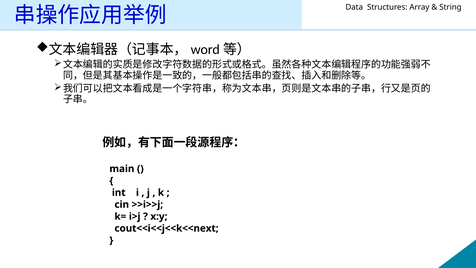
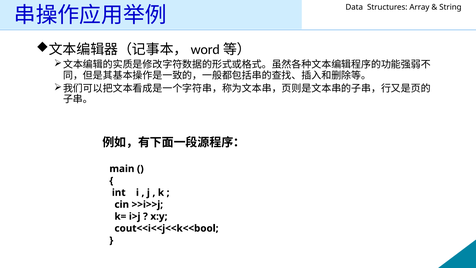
cout<<i<<j<<k<<next: cout<<i<<j<<k<<next -> cout<<i<<j<<k<<bool
